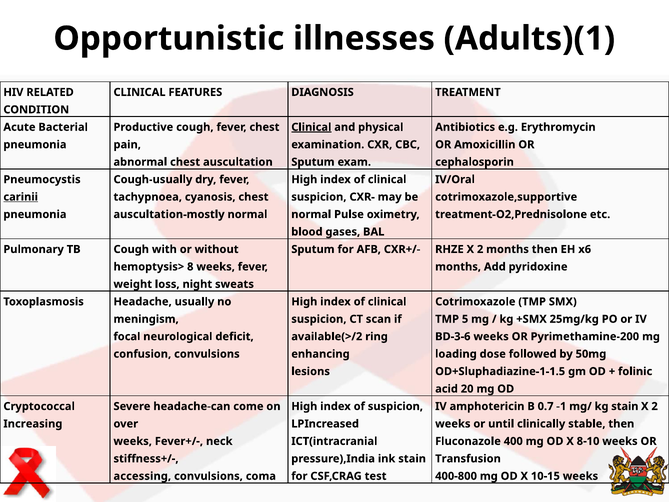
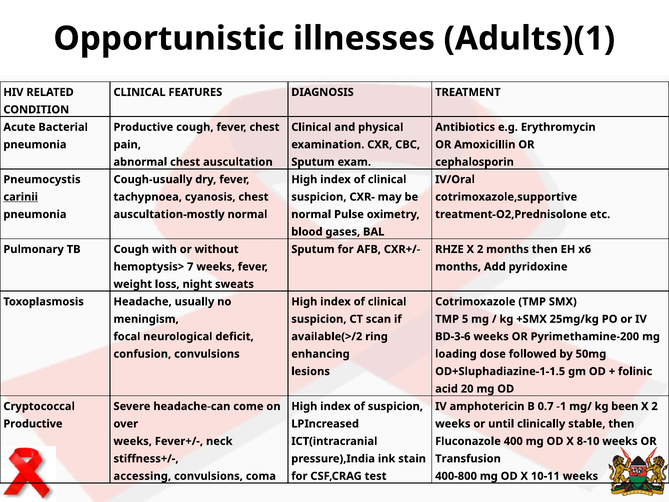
Clinical at (311, 127) underline: present -> none
8: 8 -> 7
kg stain: stain -> been
Increasing at (33, 424): Increasing -> Productive
10-15: 10-15 -> 10-11
